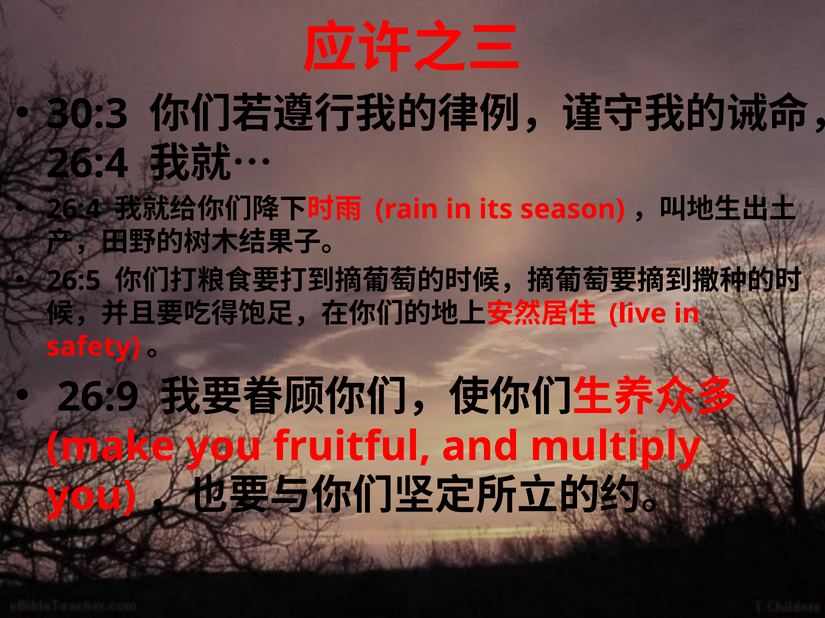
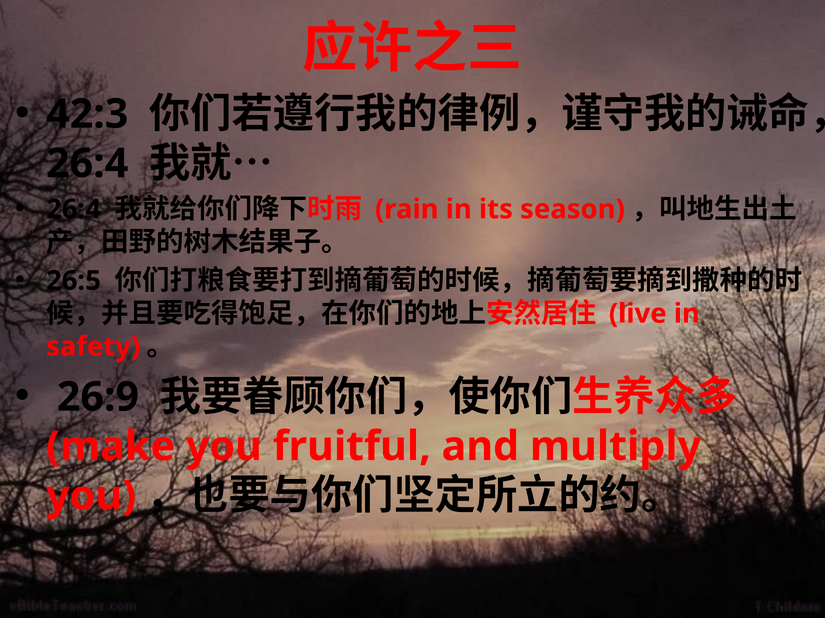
30:3: 30:3 -> 42:3
